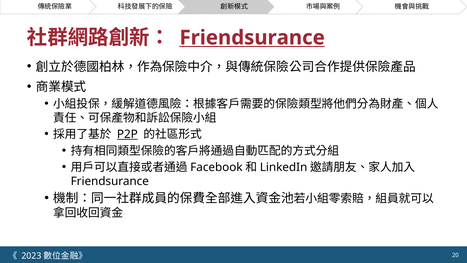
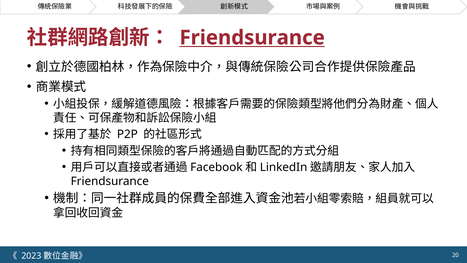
P2P underline: present -> none
